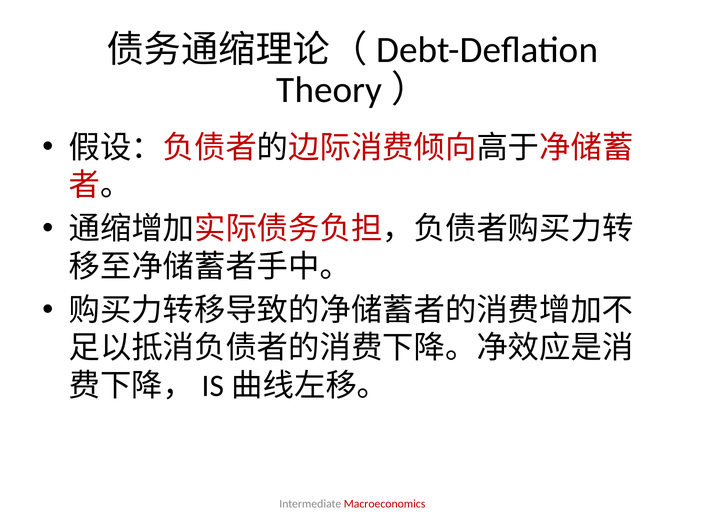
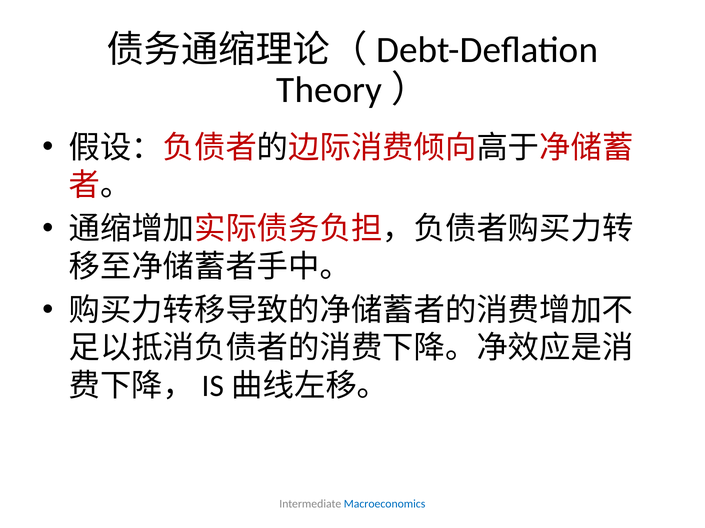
Macroeconomics colour: red -> blue
